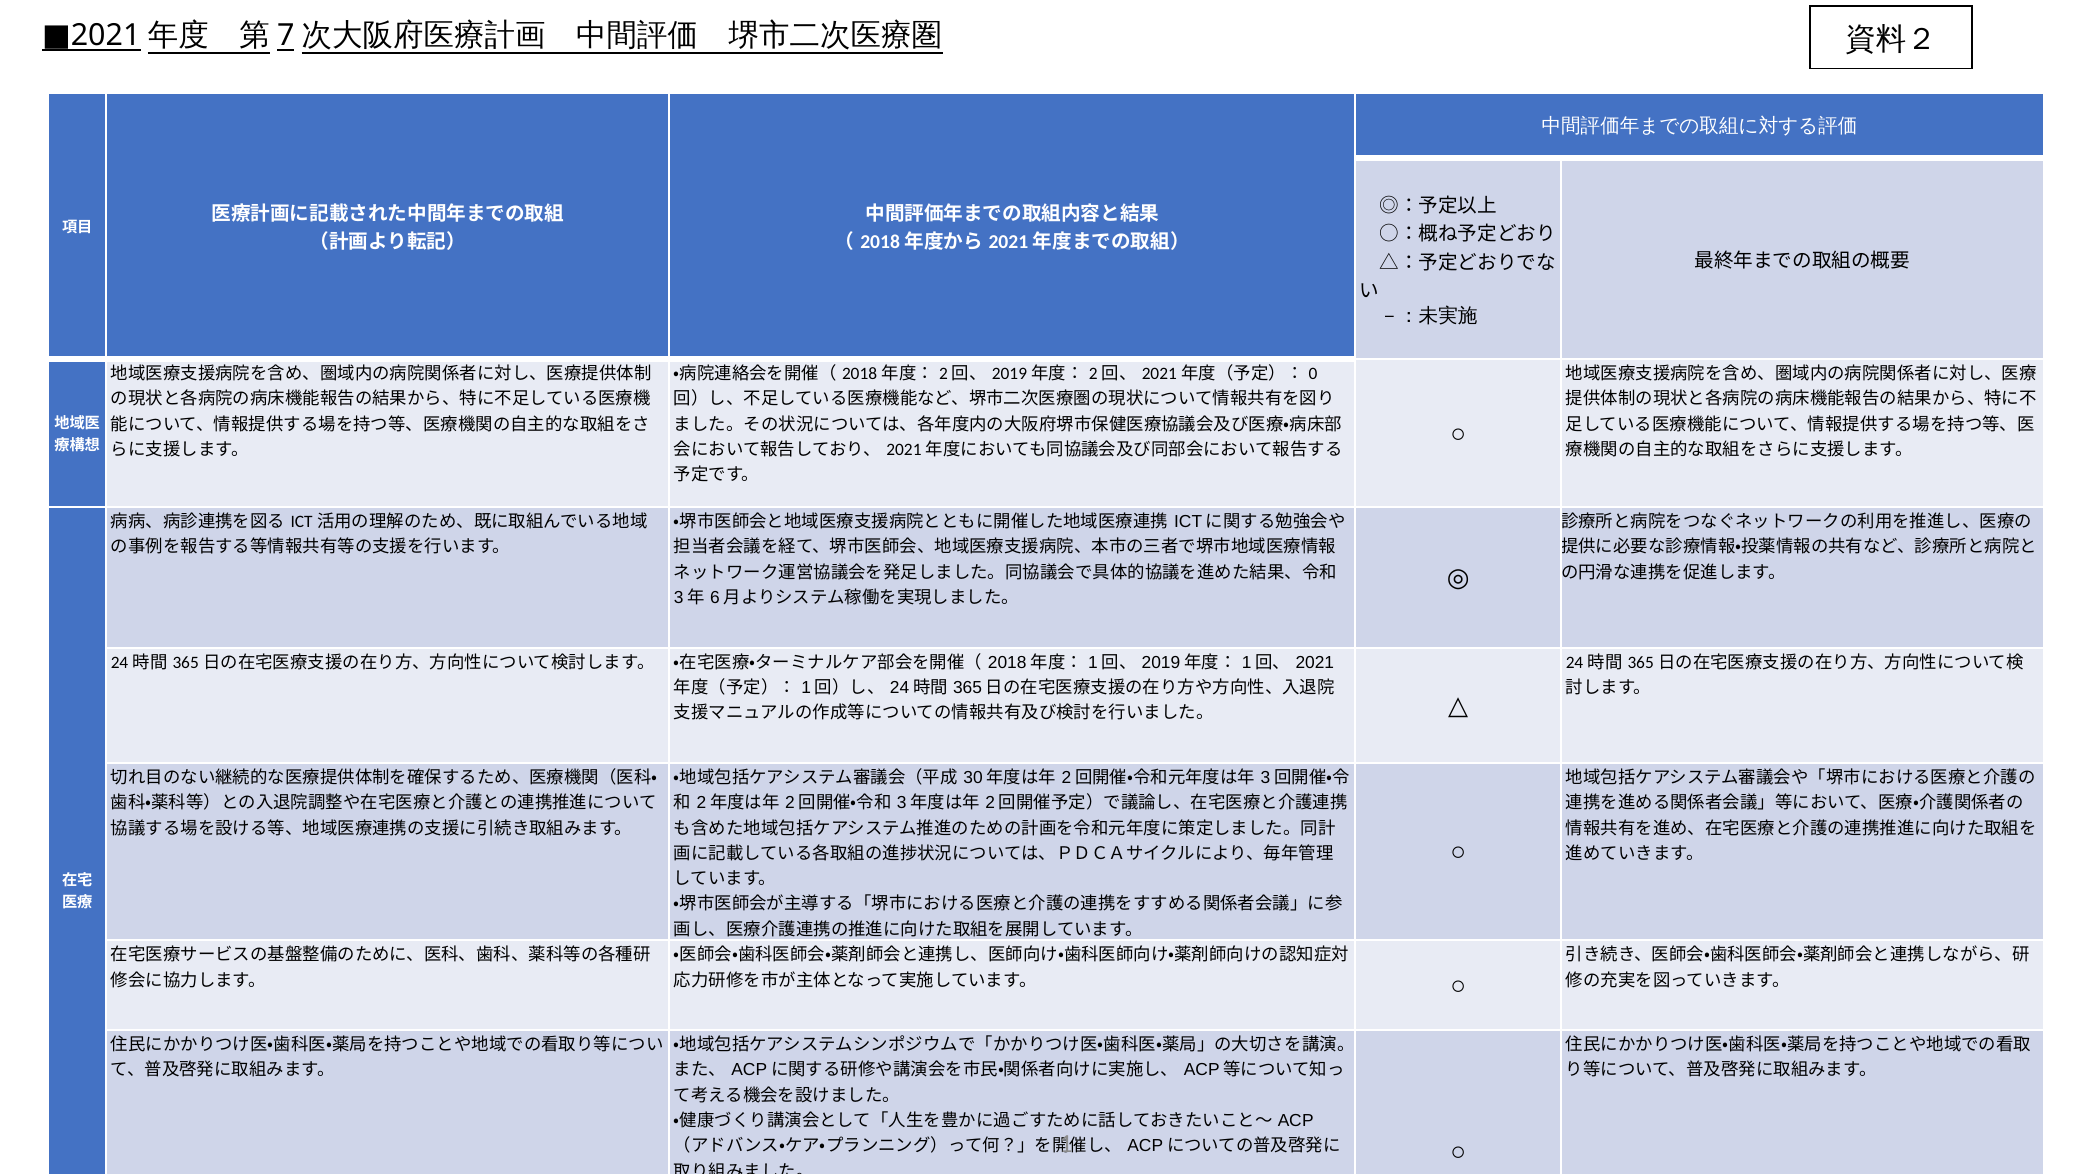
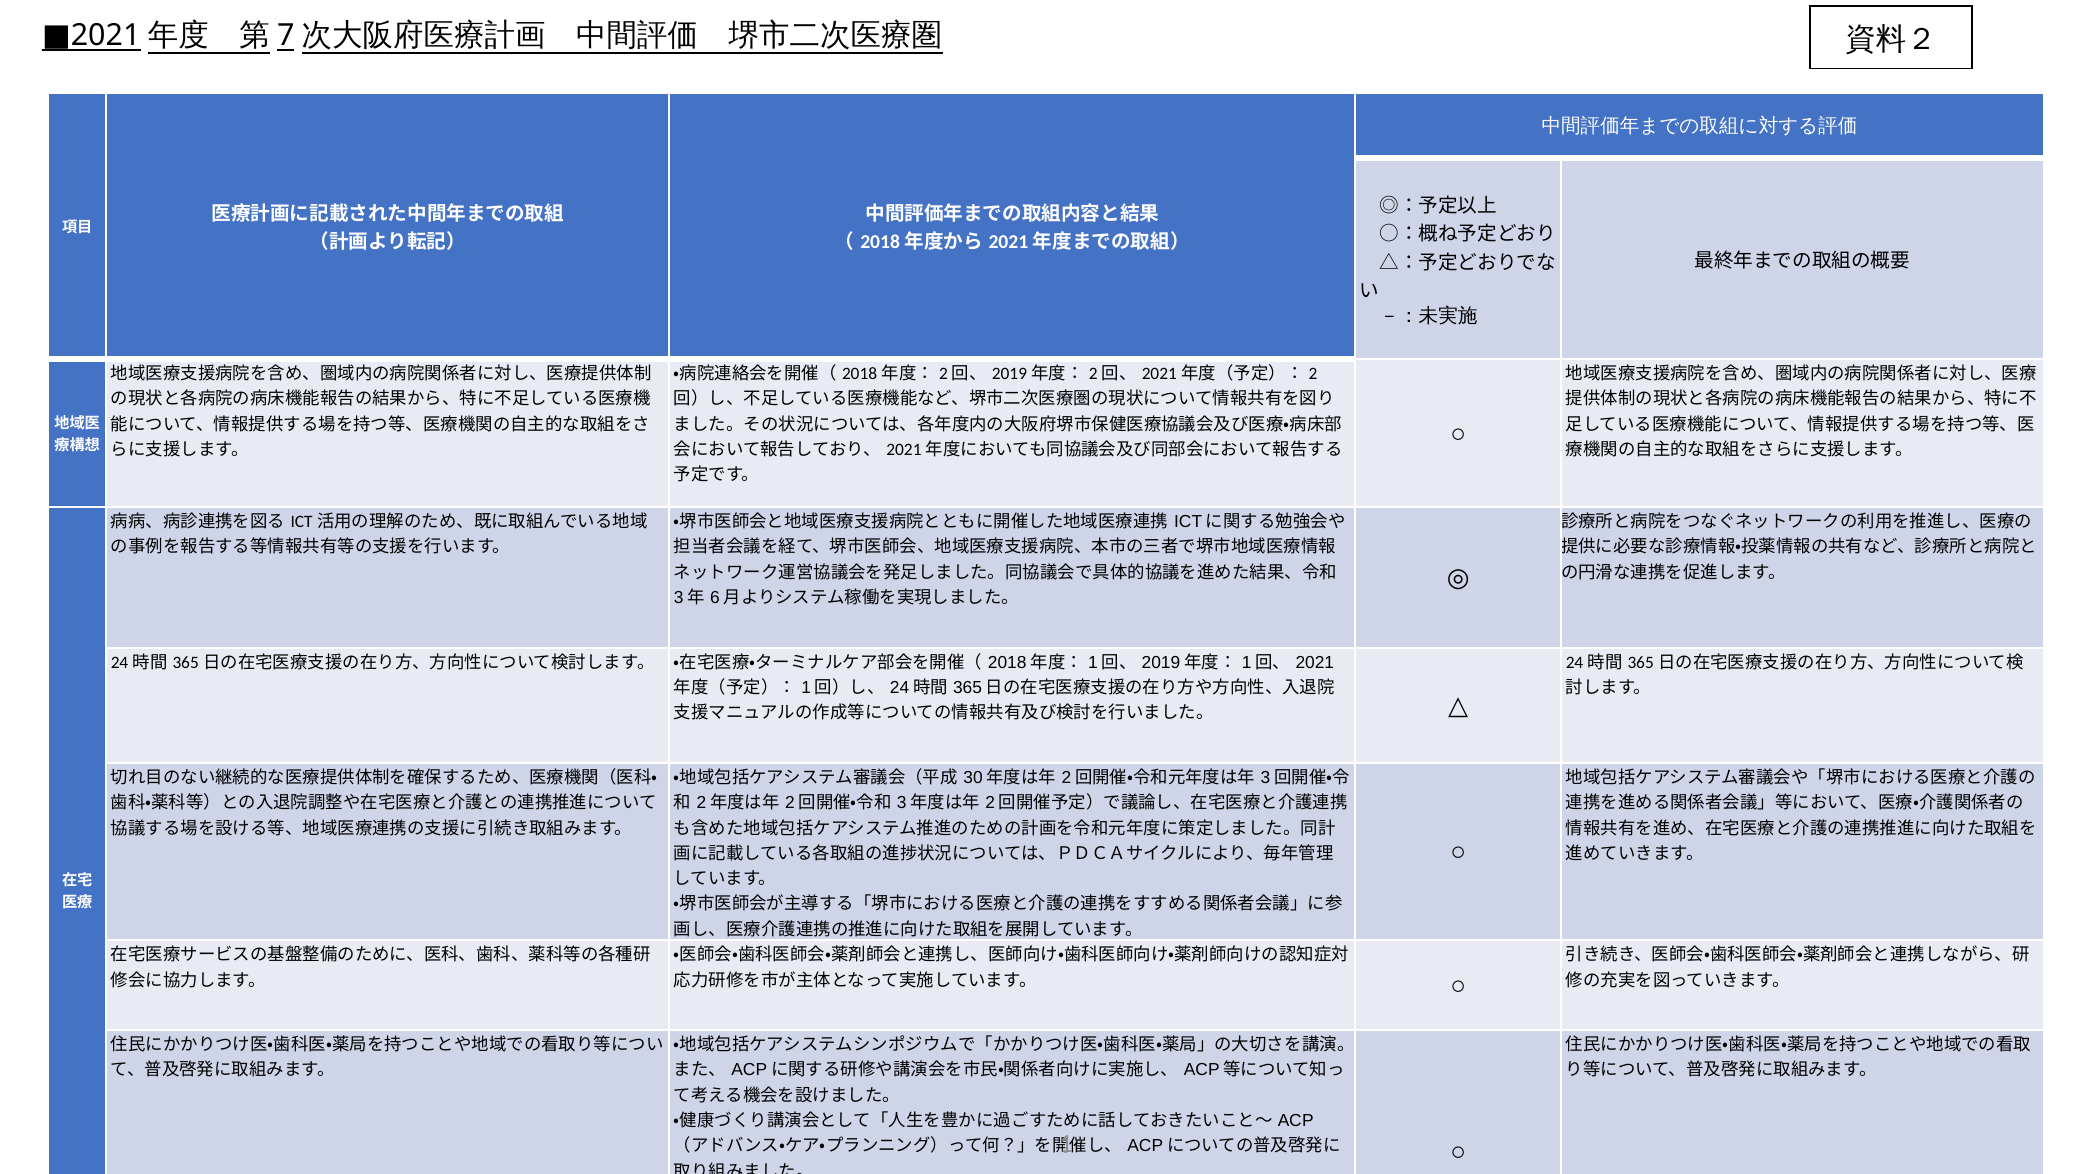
0: 0 -> 2
